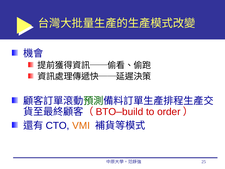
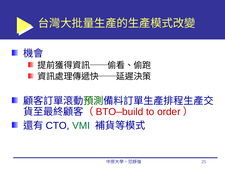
VMI colour: orange -> green
